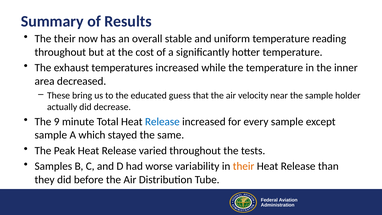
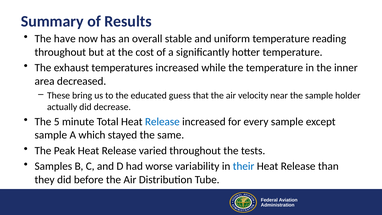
The their: their -> have
9: 9 -> 5
their at (244, 166) colour: orange -> blue
